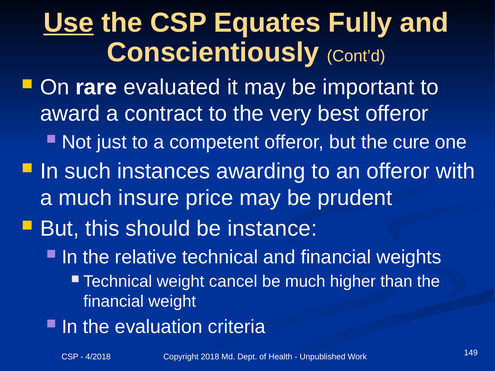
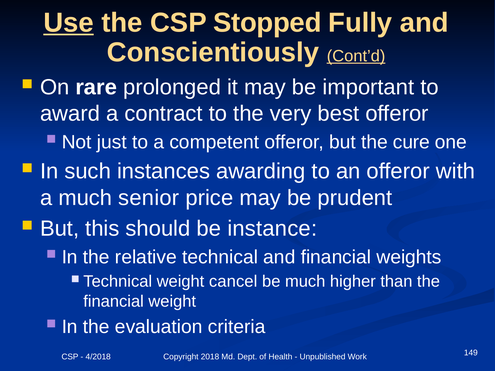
Equates: Equates -> Stopped
Cont’d underline: none -> present
evaluated: evaluated -> prolonged
insure: insure -> senior
